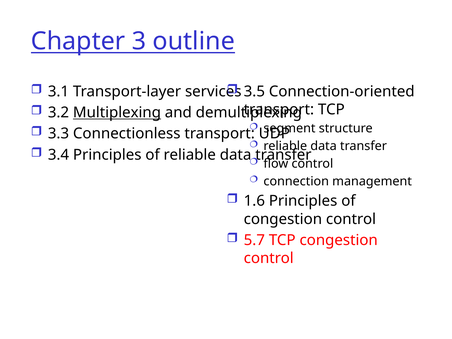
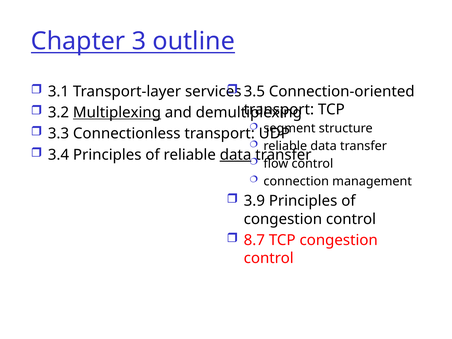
data at (236, 155) underline: none -> present
1.6: 1.6 -> 3.9
5.7: 5.7 -> 8.7
